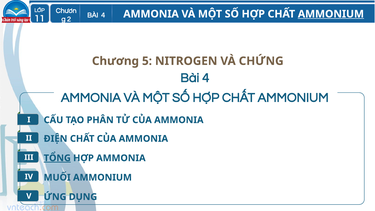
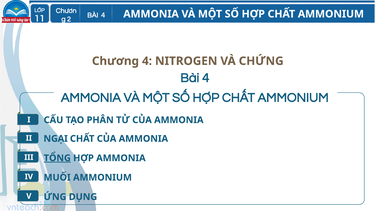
AMMONIUM at (331, 14) underline: present -> none
Chương 5: 5 -> 4
ĐIỆN: ĐIỆN -> NGẠI
